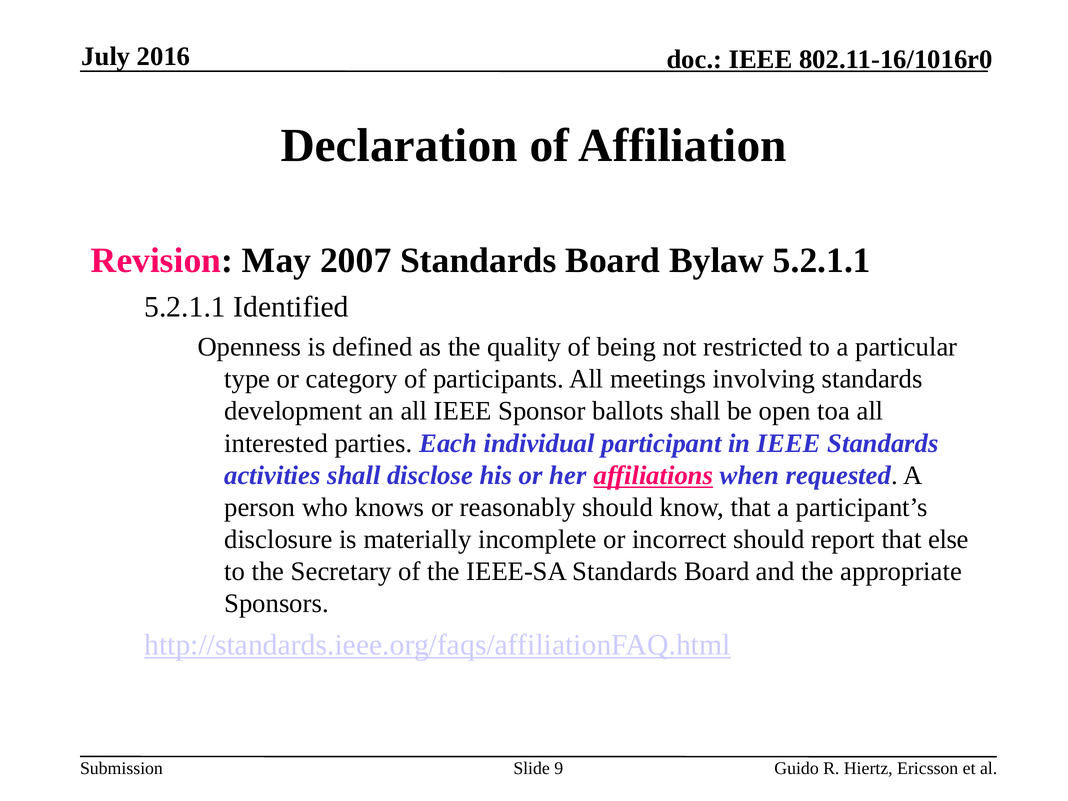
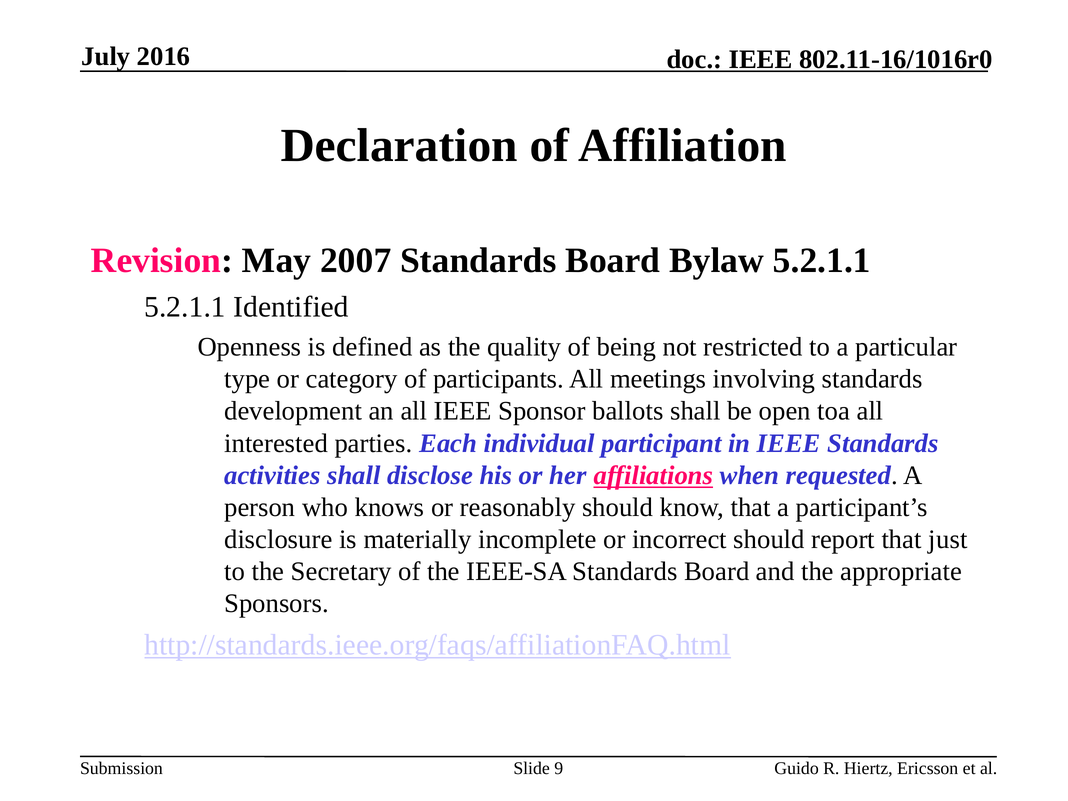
else: else -> just
